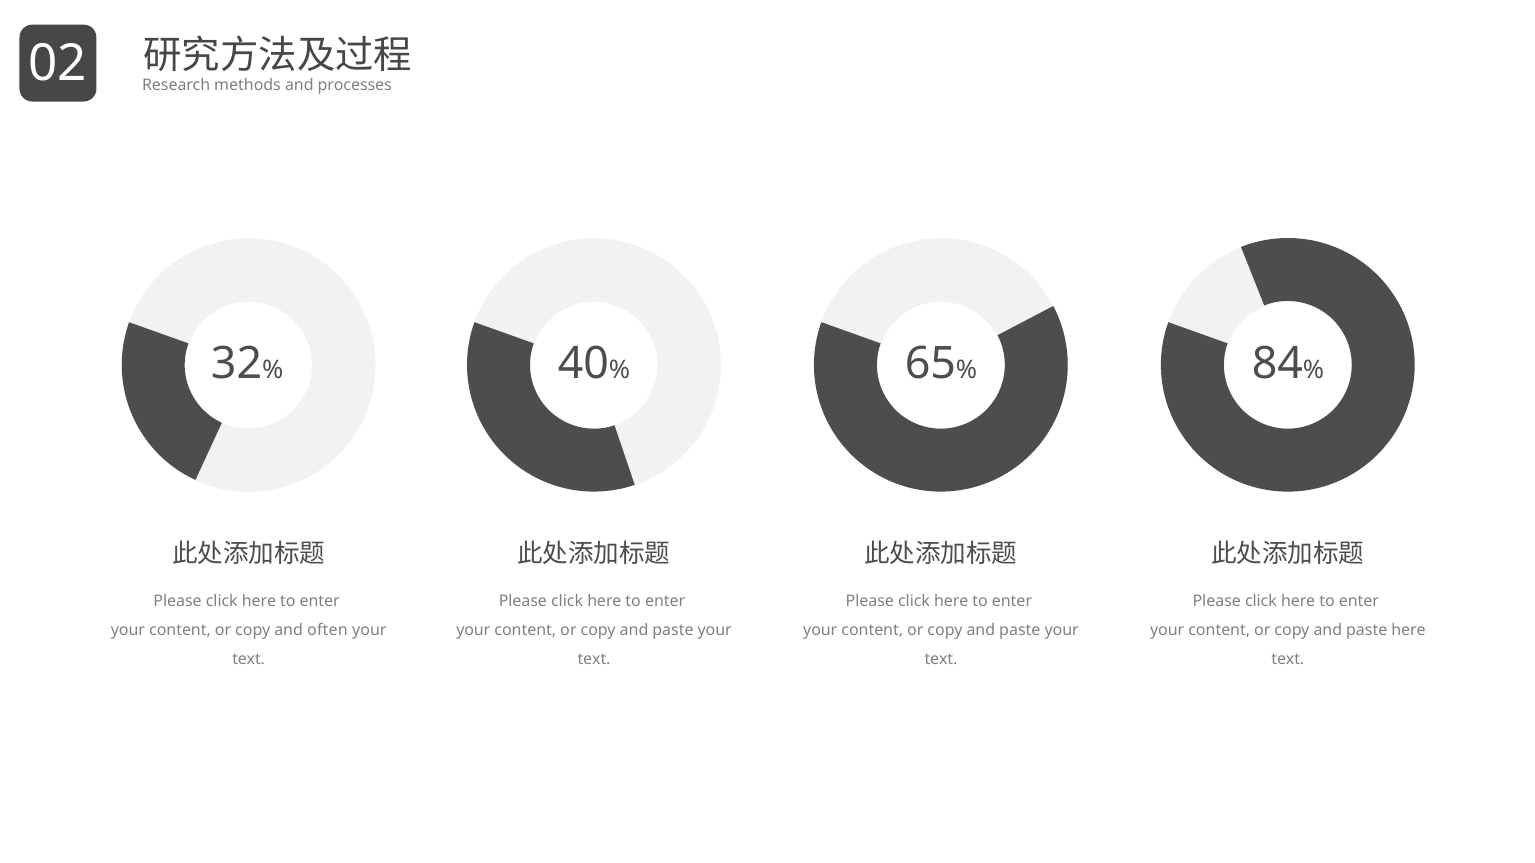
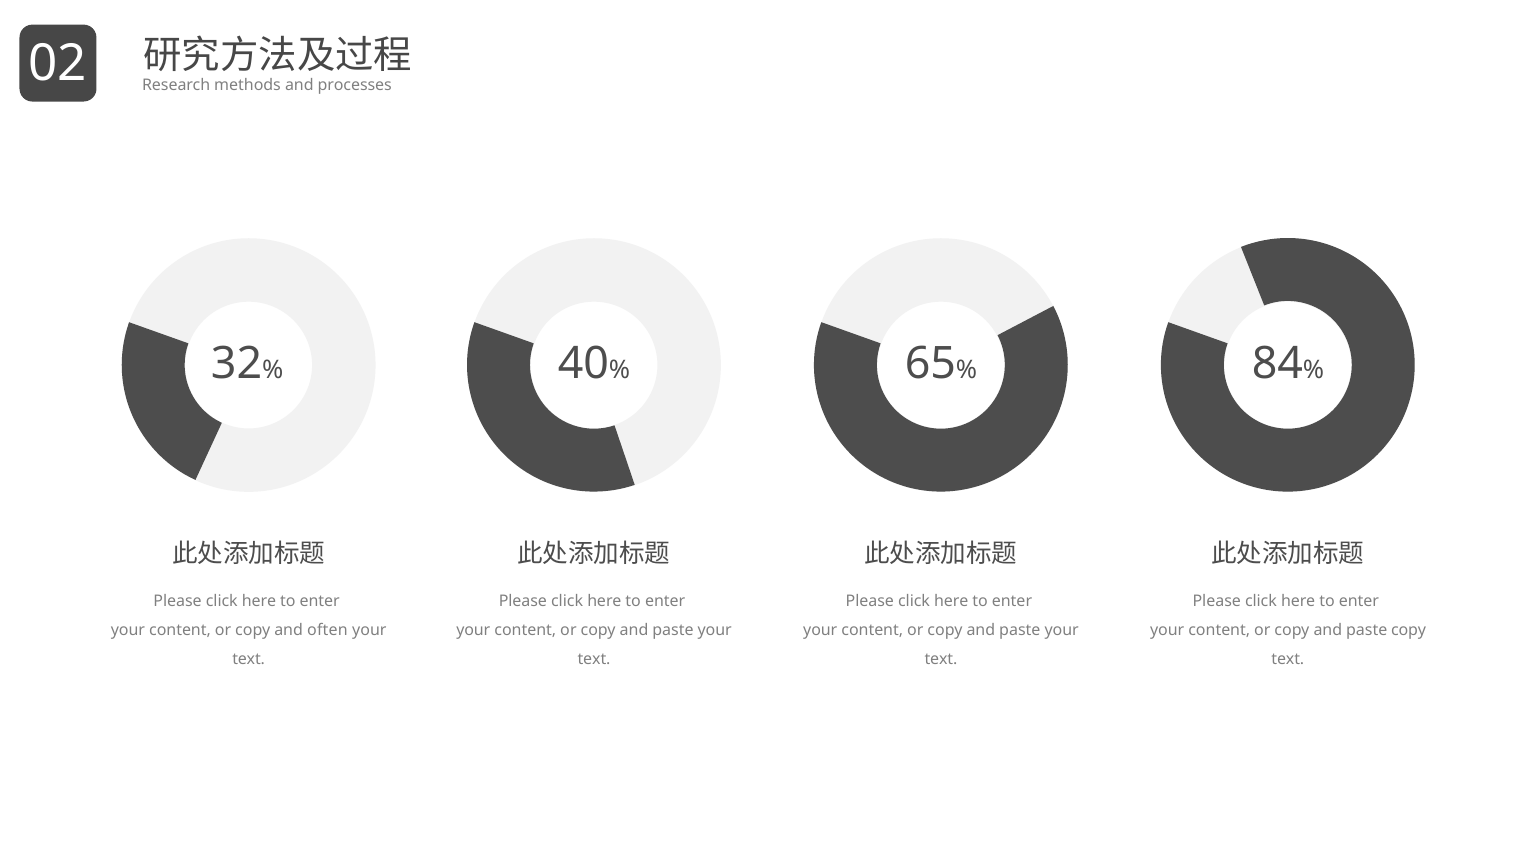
paste here: here -> copy
